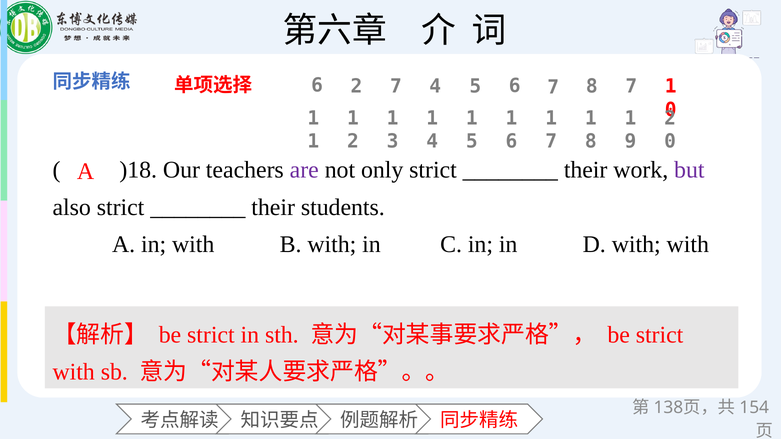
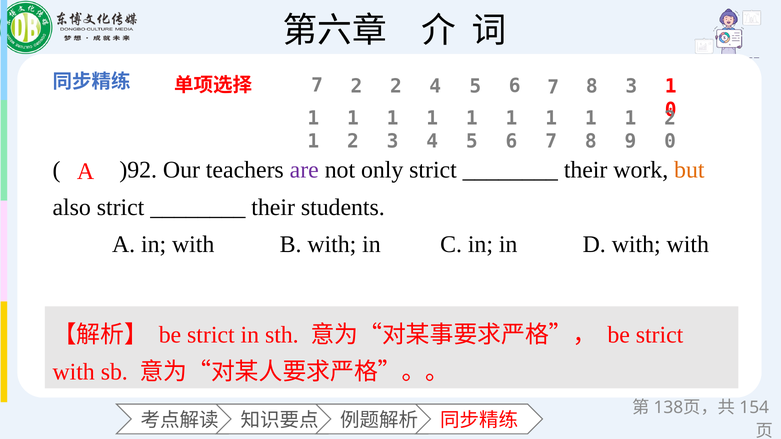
6 at (317, 85): 6 -> 7
2 7: 7 -> 2
8 7: 7 -> 3
)18: )18 -> )92
but colour: purple -> orange
